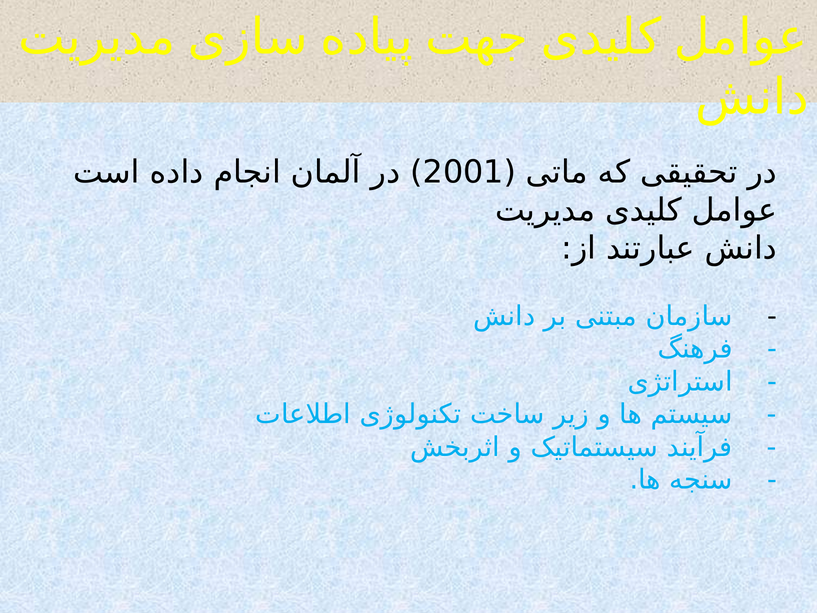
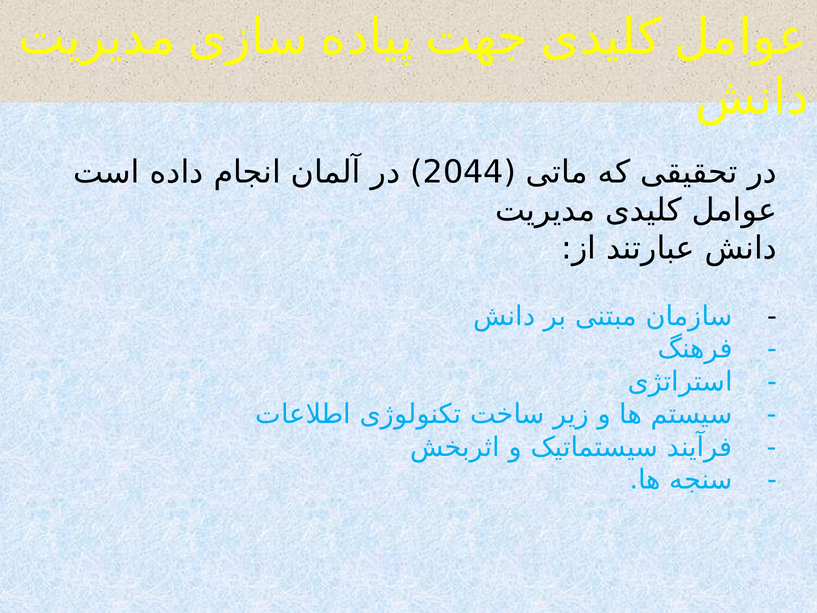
2001: 2001 -> 2044
